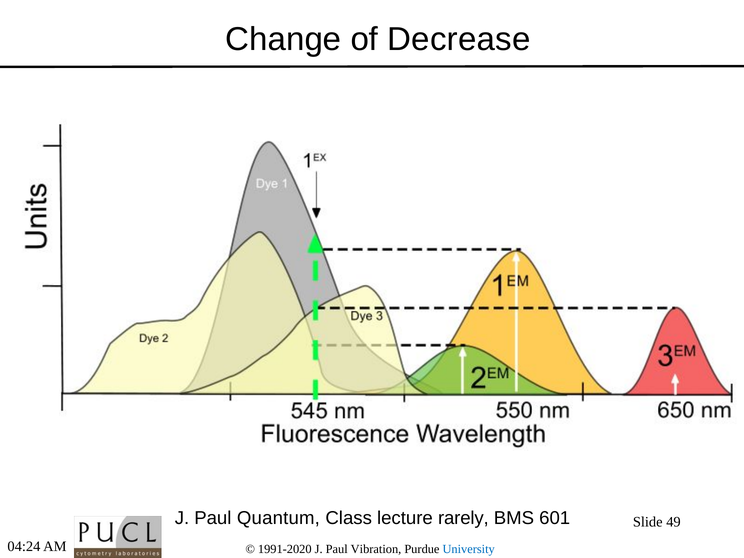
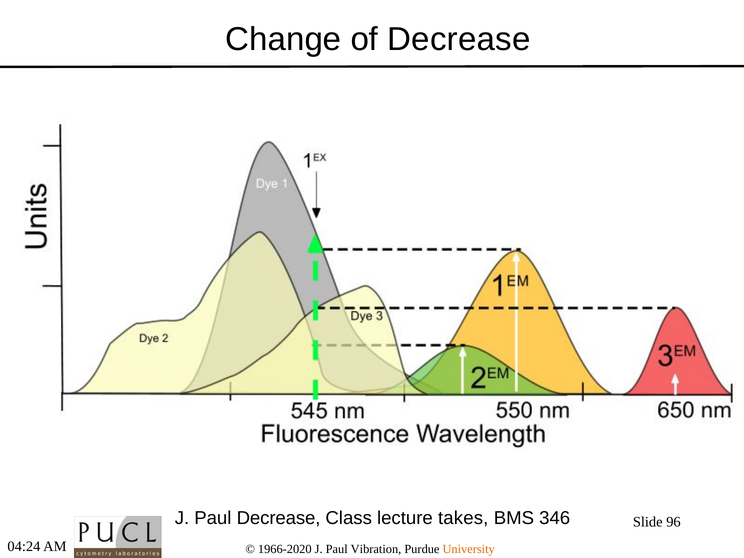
Paul Quantum: Quantum -> Decrease
rarely: rarely -> takes
601: 601 -> 346
49: 49 -> 96
1991-2020: 1991-2020 -> 1966-2020
University colour: blue -> orange
